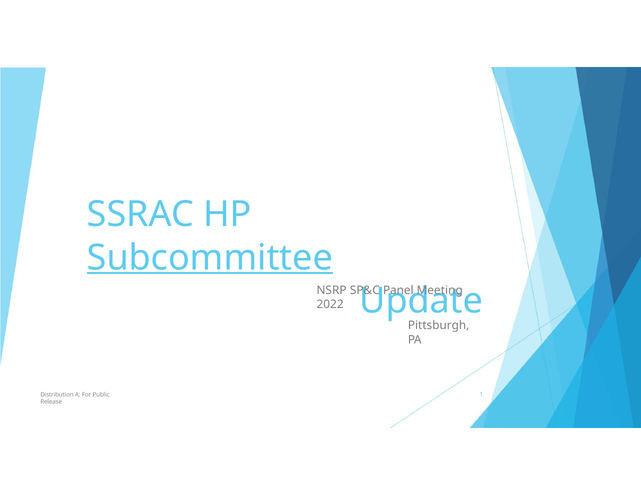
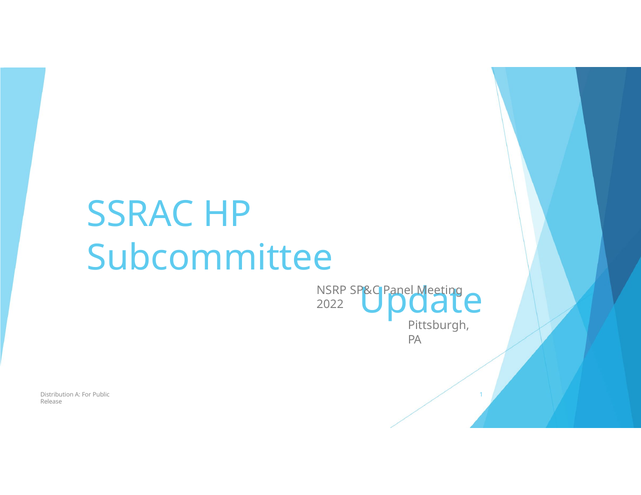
Subcommittee underline: present -> none
